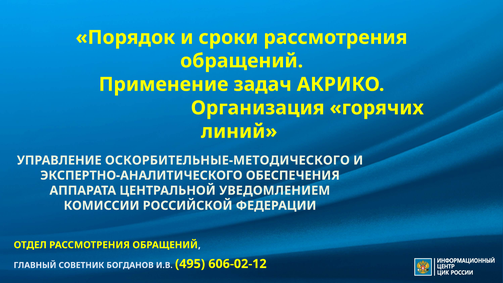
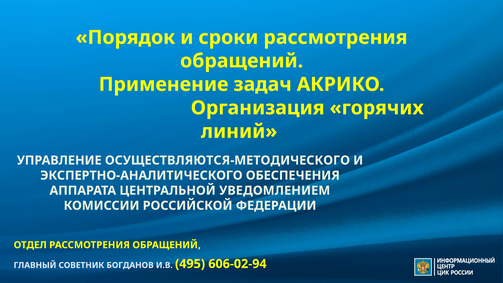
ОСКОРБИТЕЛЬНЫЕ-МЕТОДИЧЕСКОГО: ОСКОРБИТЕЛЬНЫЕ-МЕТОДИЧЕСКОГО -> ОСУЩЕСТВЛЯЮТСЯ-МЕТОДИЧЕСКОГО
606-02-12: 606-02-12 -> 606-02-94
